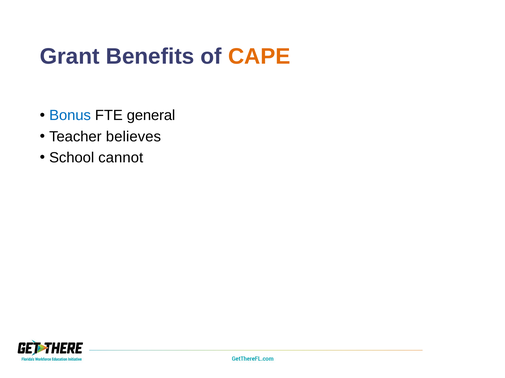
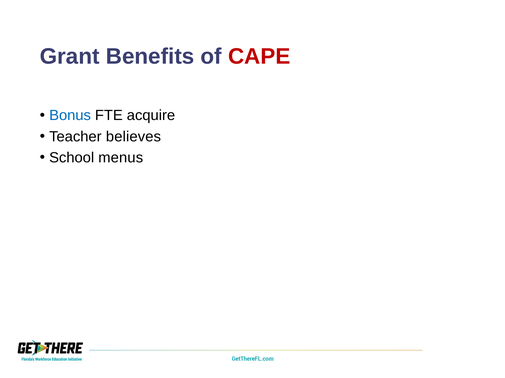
CAPE colour: orange -> red
general: general -> acquire
cannot: cannot -> menus
